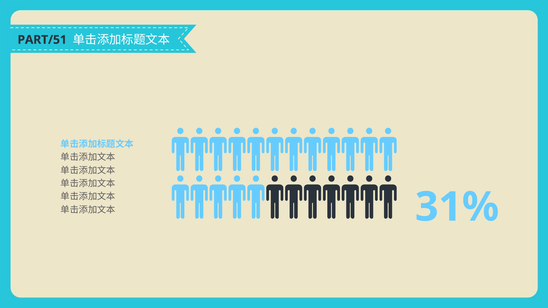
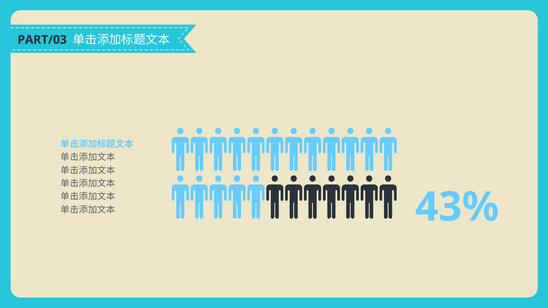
PART/51: PART/51 -> PART/03
31%: 31% -> 43%
